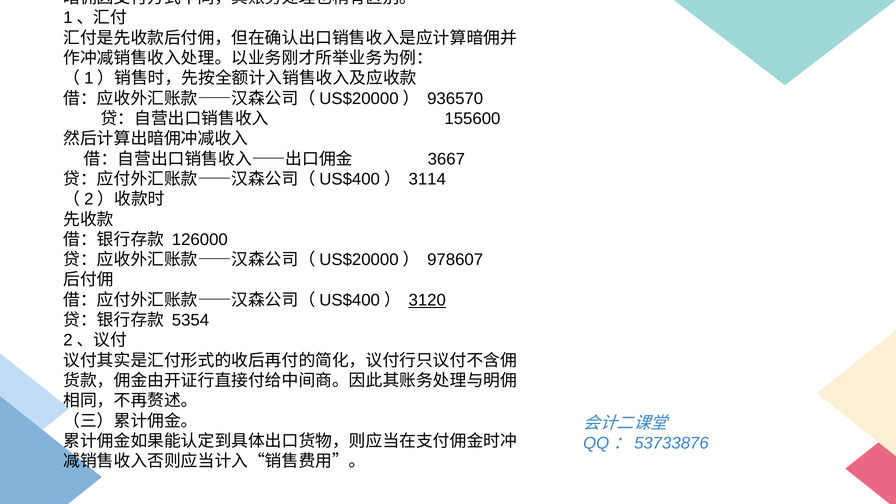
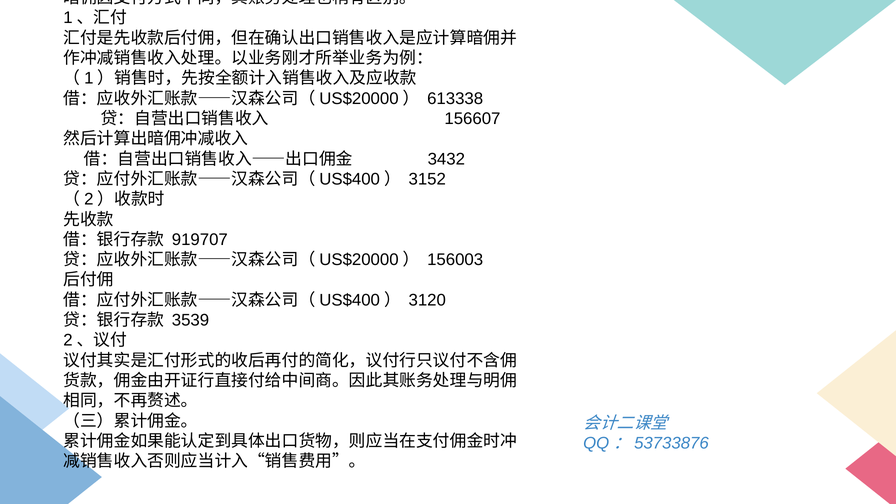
936570: 936570 -> 613338
155600: 155600 -> 156607
3667: 3667 -> 3432
3114: 3114 -> 3152
126000: 126000 -> 919707
978607: 978607 -> 156003
3120 underline: present -> none
5354: 5354 -> 3539
